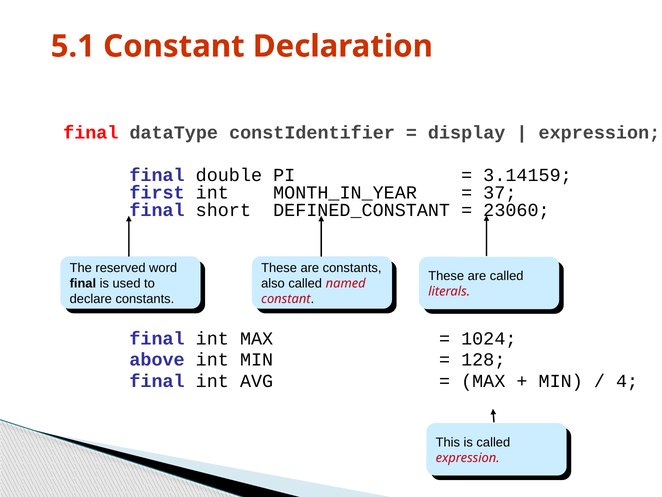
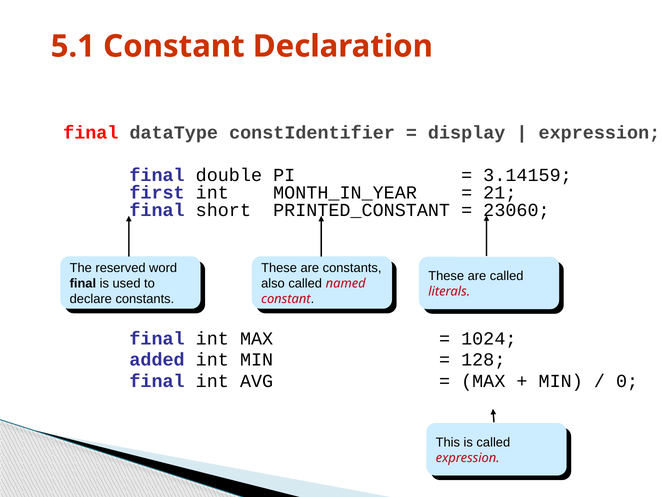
37: 37 -> 21
DEFINED_CONSTANT: DEFINED_CONSTANT -> PRINTED_CONSTANT
above: above -> added
4: 4 -> 0
